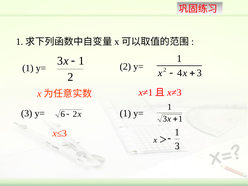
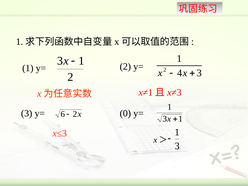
1 at (125, 113): 1 -> 0
